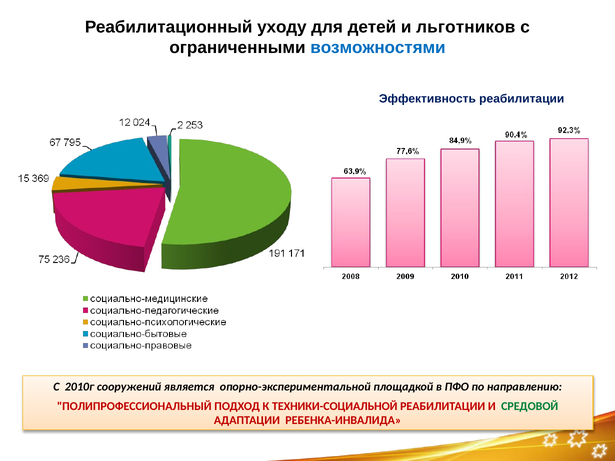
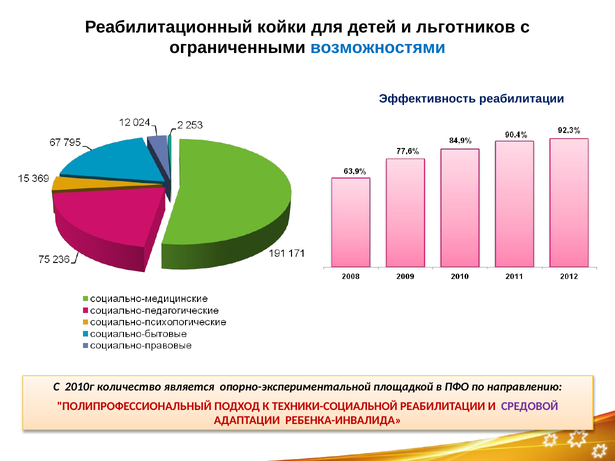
уходу: уходу -> койки
сооружений: сооружений -> количество
СРЕДОВОЙ colour: green -> purple
